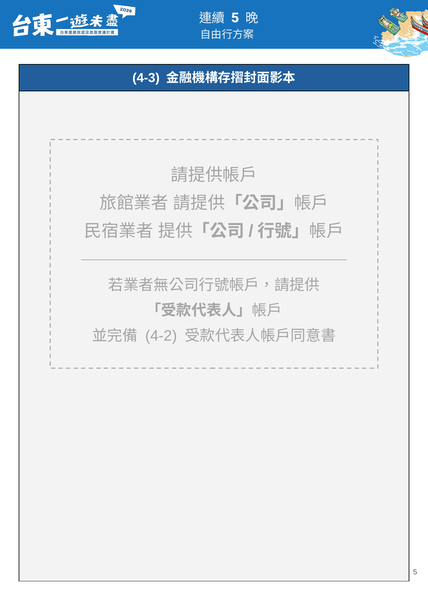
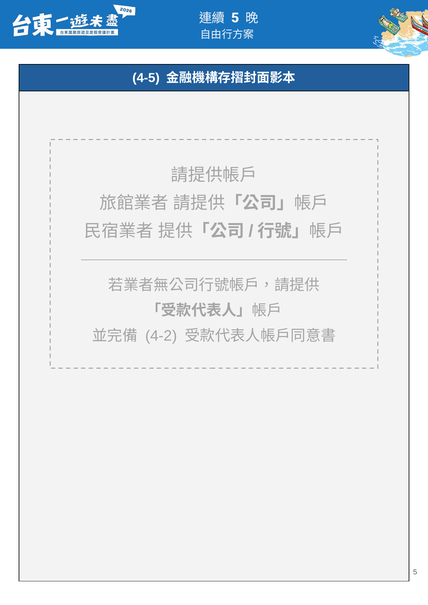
4-3: 4-3 -> 4-5
